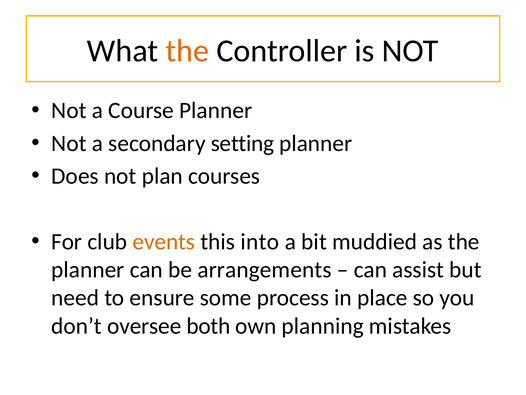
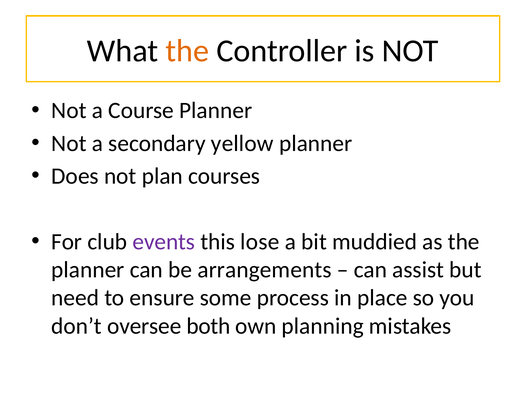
setting: setting -> yellow
events colour: orange -> purple
into: into -> lose
